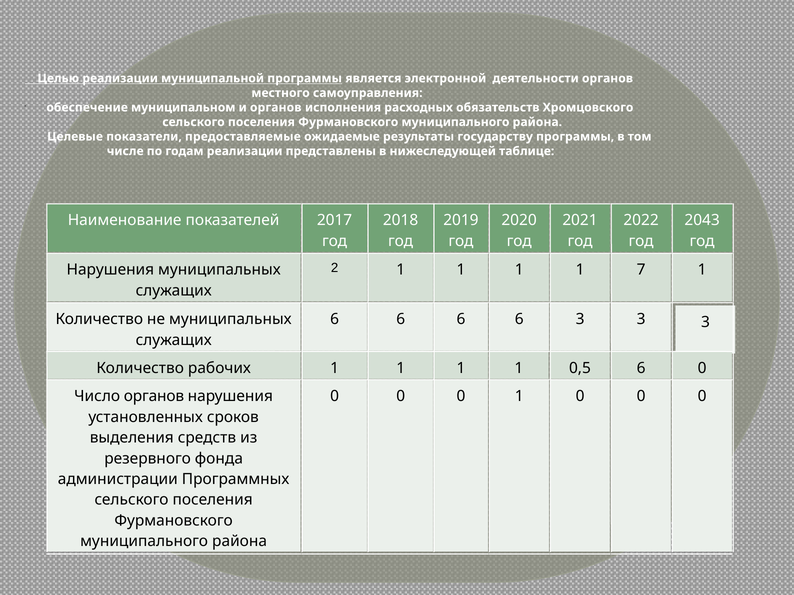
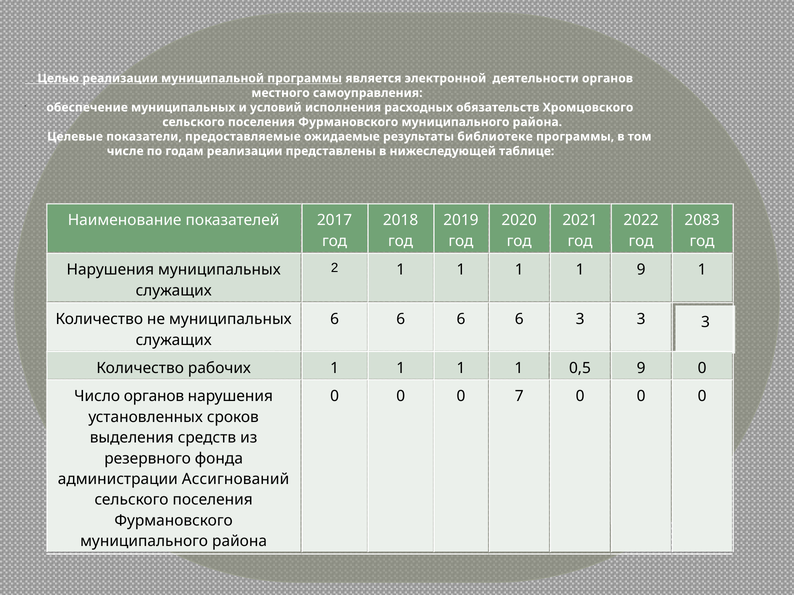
обеспечение муниципальном: муниципальном -> муниципальных
и органов: органов -> условий
государству: государству -> библиотеке
2043: 2043 -> 2083
1 7: 7 -> 9
0,5 6: 6 -> 9
0 1: 1 -> 7
Программных: Программных -> Ассигнований
